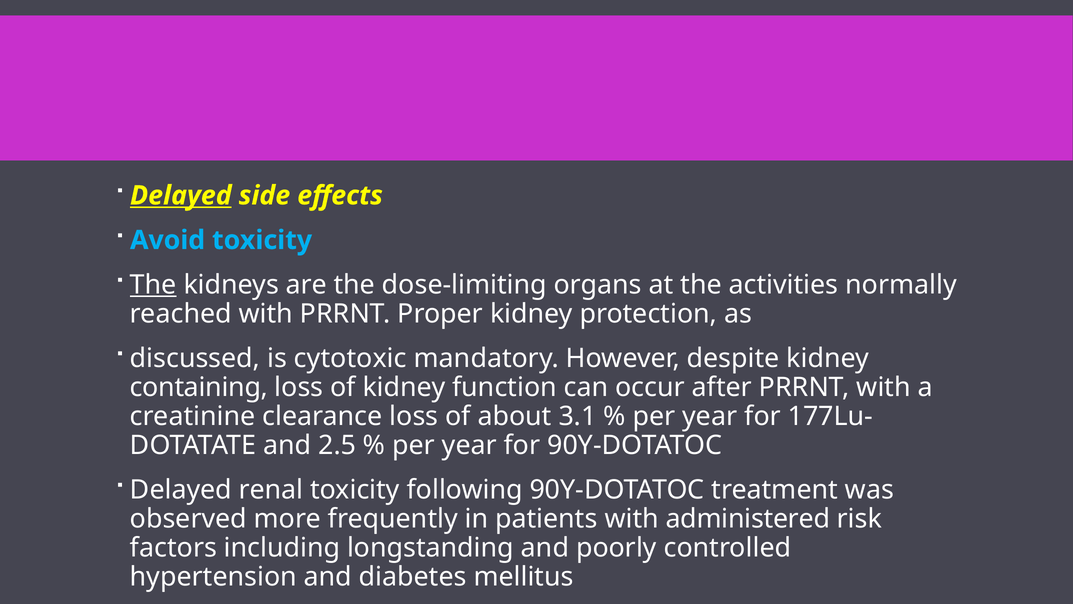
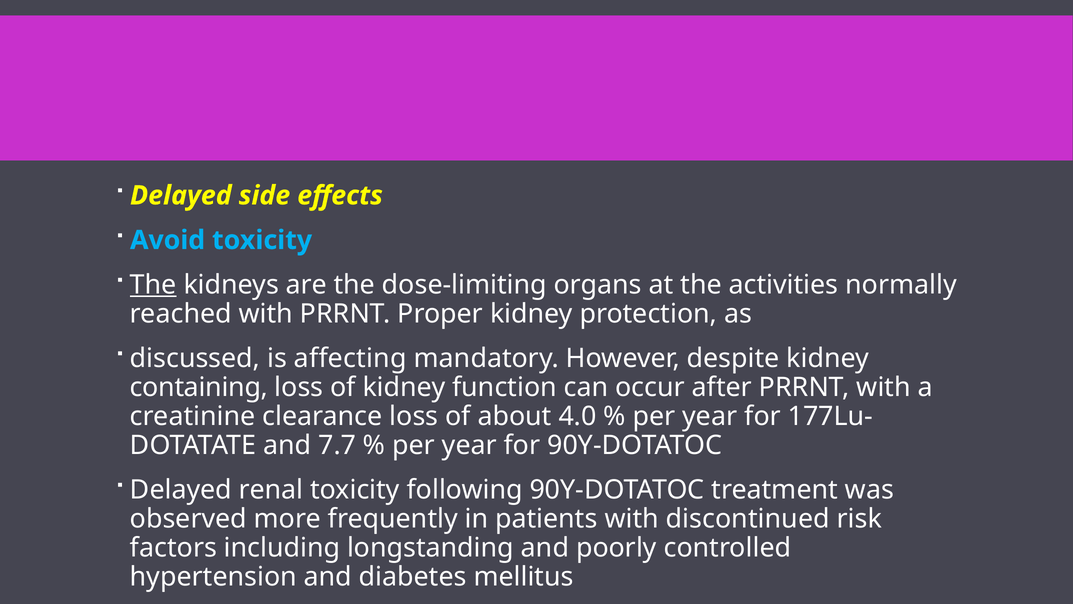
Delayed at (181, 195) underline: present -> none
cytotoxic: cytotoxic -> affecting
3.1: 3.1 -> 4.0
2.5: 2.5 -> 7.7
administered: administered -> discontinued
